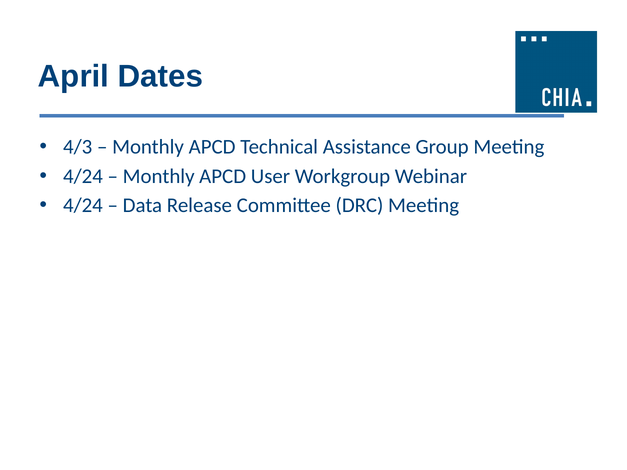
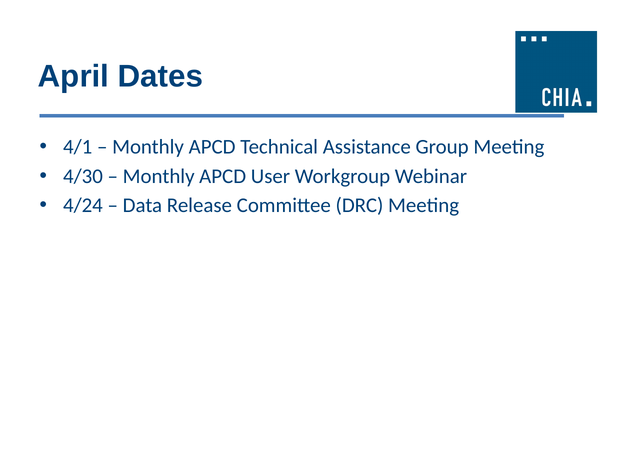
4/3: 4/3 -> 4/1
4/24 at (83, 176): 4/24 -> 4/30
